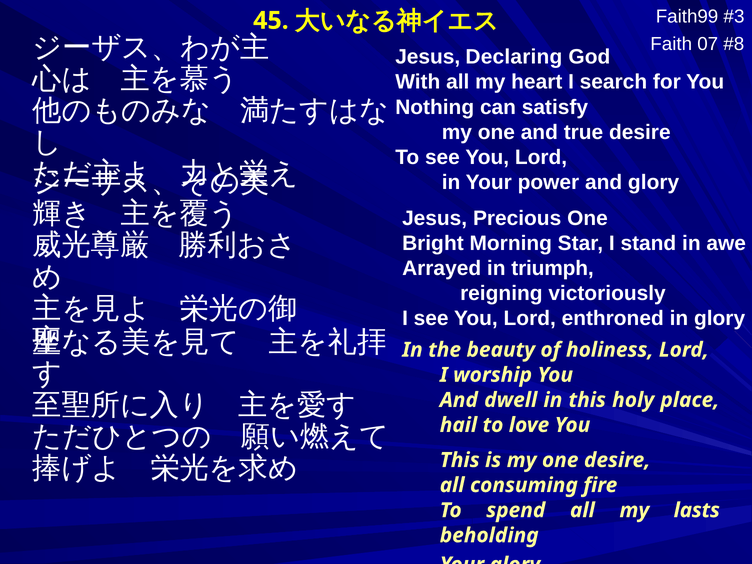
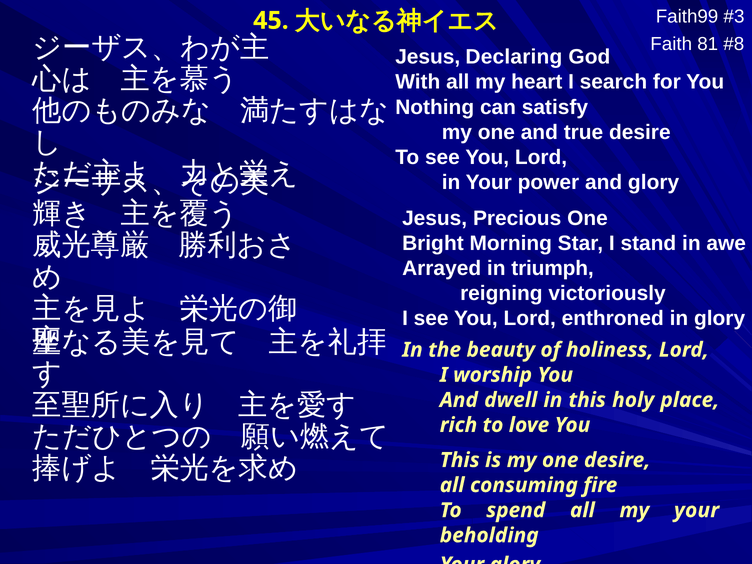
07: 07 -> 81
hail: hail -> rich
my lasts: lasts -> your
